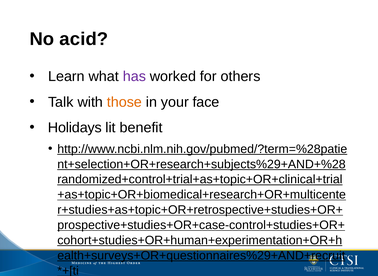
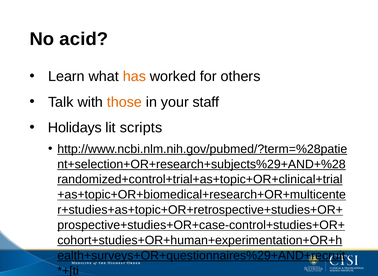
has colour: purple -> orange
face: face -> staff
benefit: benefit -> scripts
